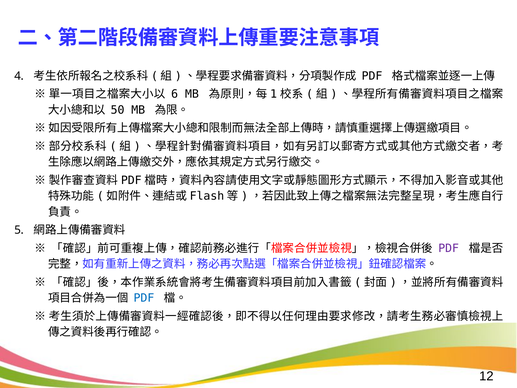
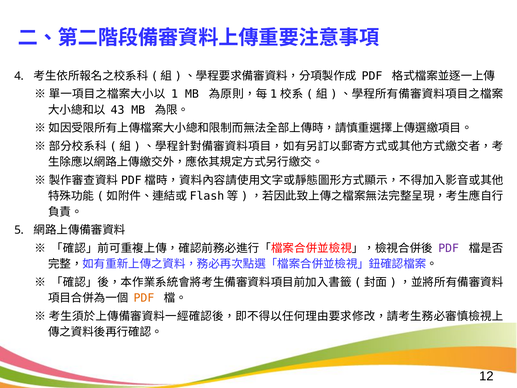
6 at (175, 94): 6 -> 1
50: 50 -> 43
PDF at (144, 298) colour: blue -> orange
